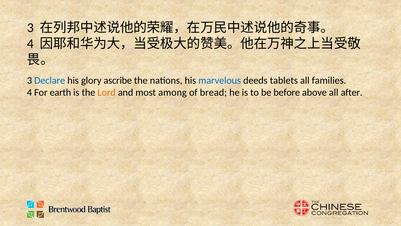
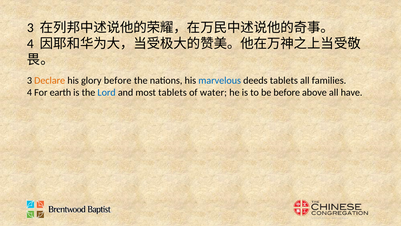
Declare colour: blue -> orange
glory ascribe: ascribe -> before
Lord colour: orange -> blue
most among: among -> tablets
bread: bread -> water
after: after -> have
